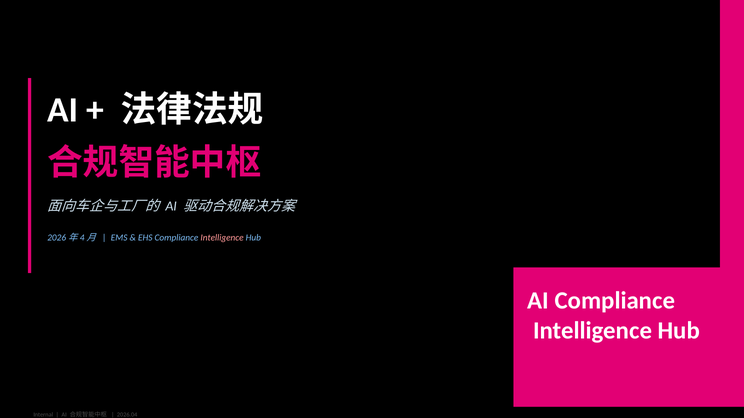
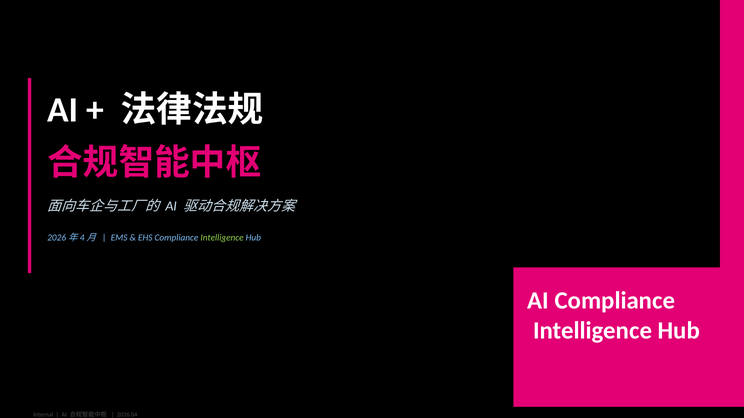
Intelligence at (222, 238) colour: pink -> light green
